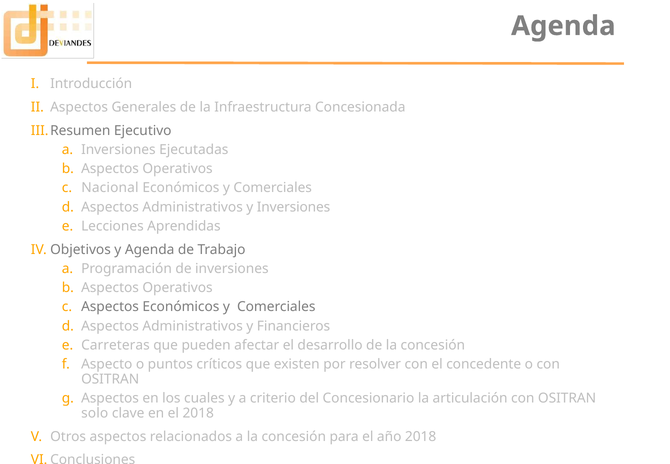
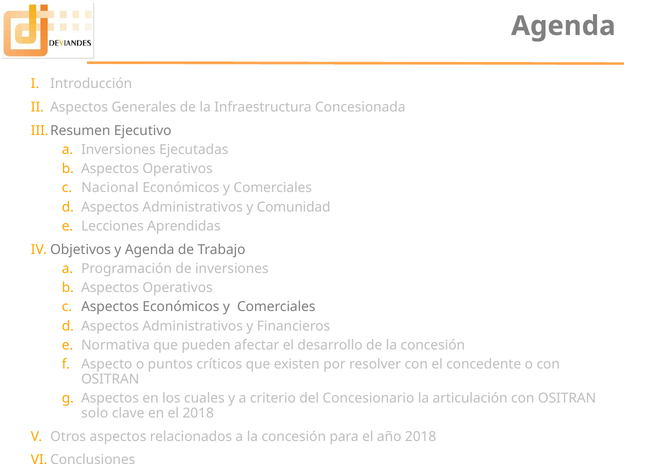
y Inversiones: Inversiones -> Comunidad
Carreteras: Carreteras -> Normativa
